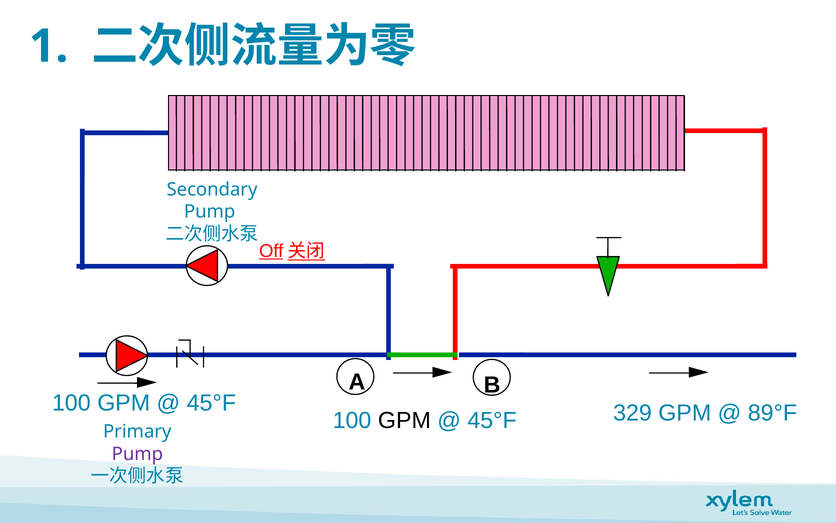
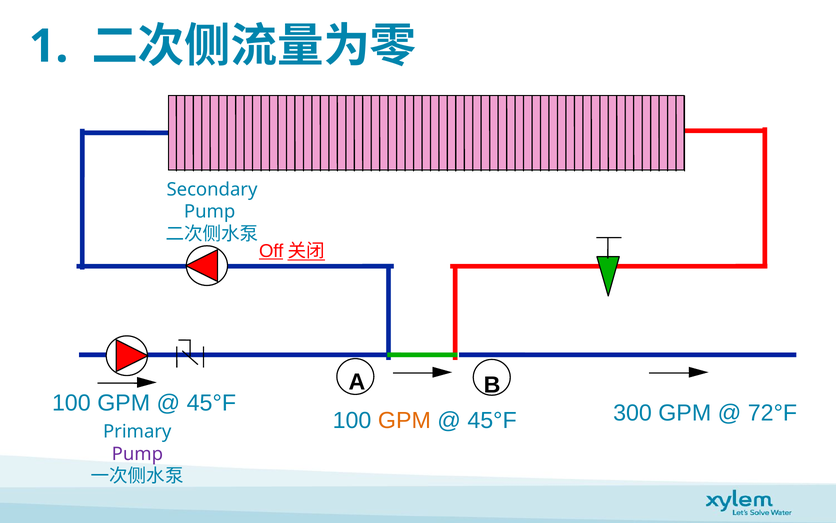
329: 329 -> 300
89°F: 89°F -> 72°F
GPM at (404, 420) colour: black -> orange
